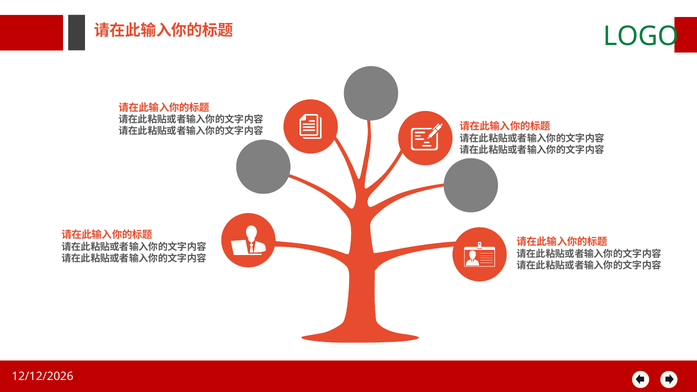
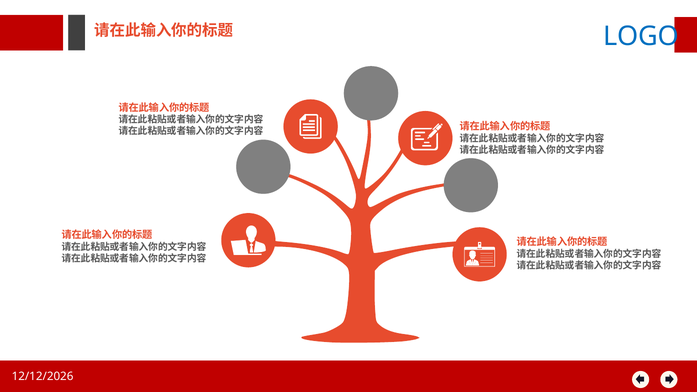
LOGO colour: green -> blue
